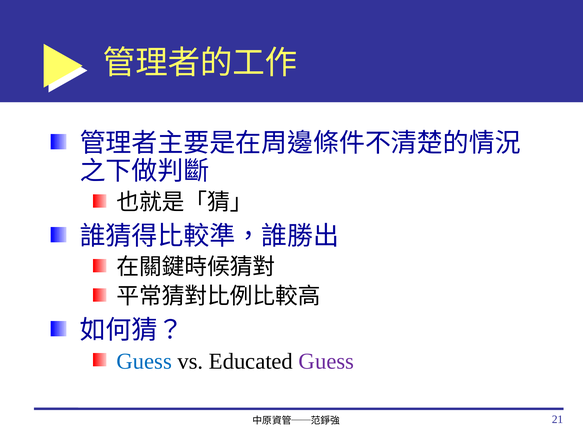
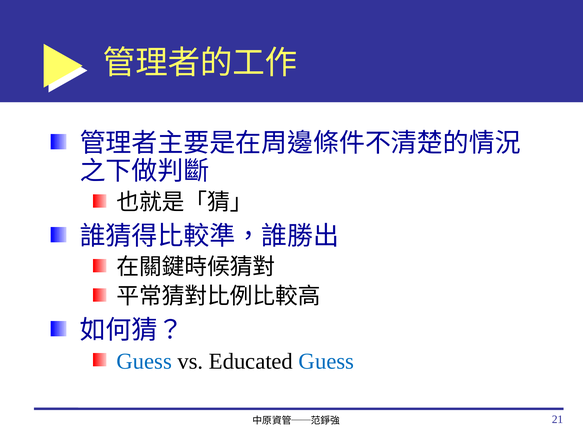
Guess at (326, 361) colour: purple -> blue
